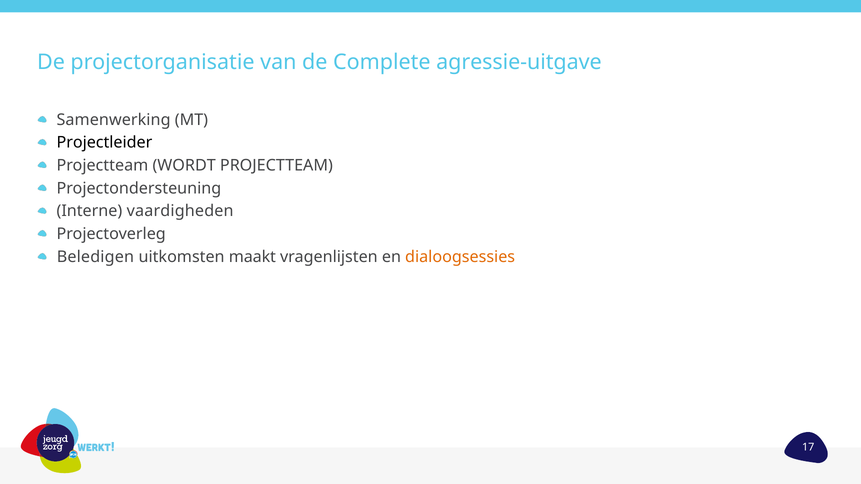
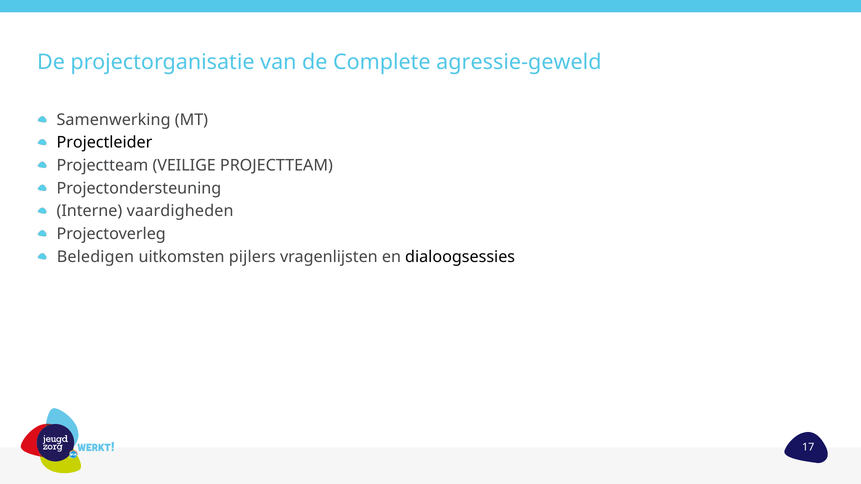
agressie-uitgave: agressie-uitgave -> agressie-geweld
WORDT: WORDT -> VEILIGE
maakt: maakt -> pijlers
dialoogsessies colour: orange -> black
